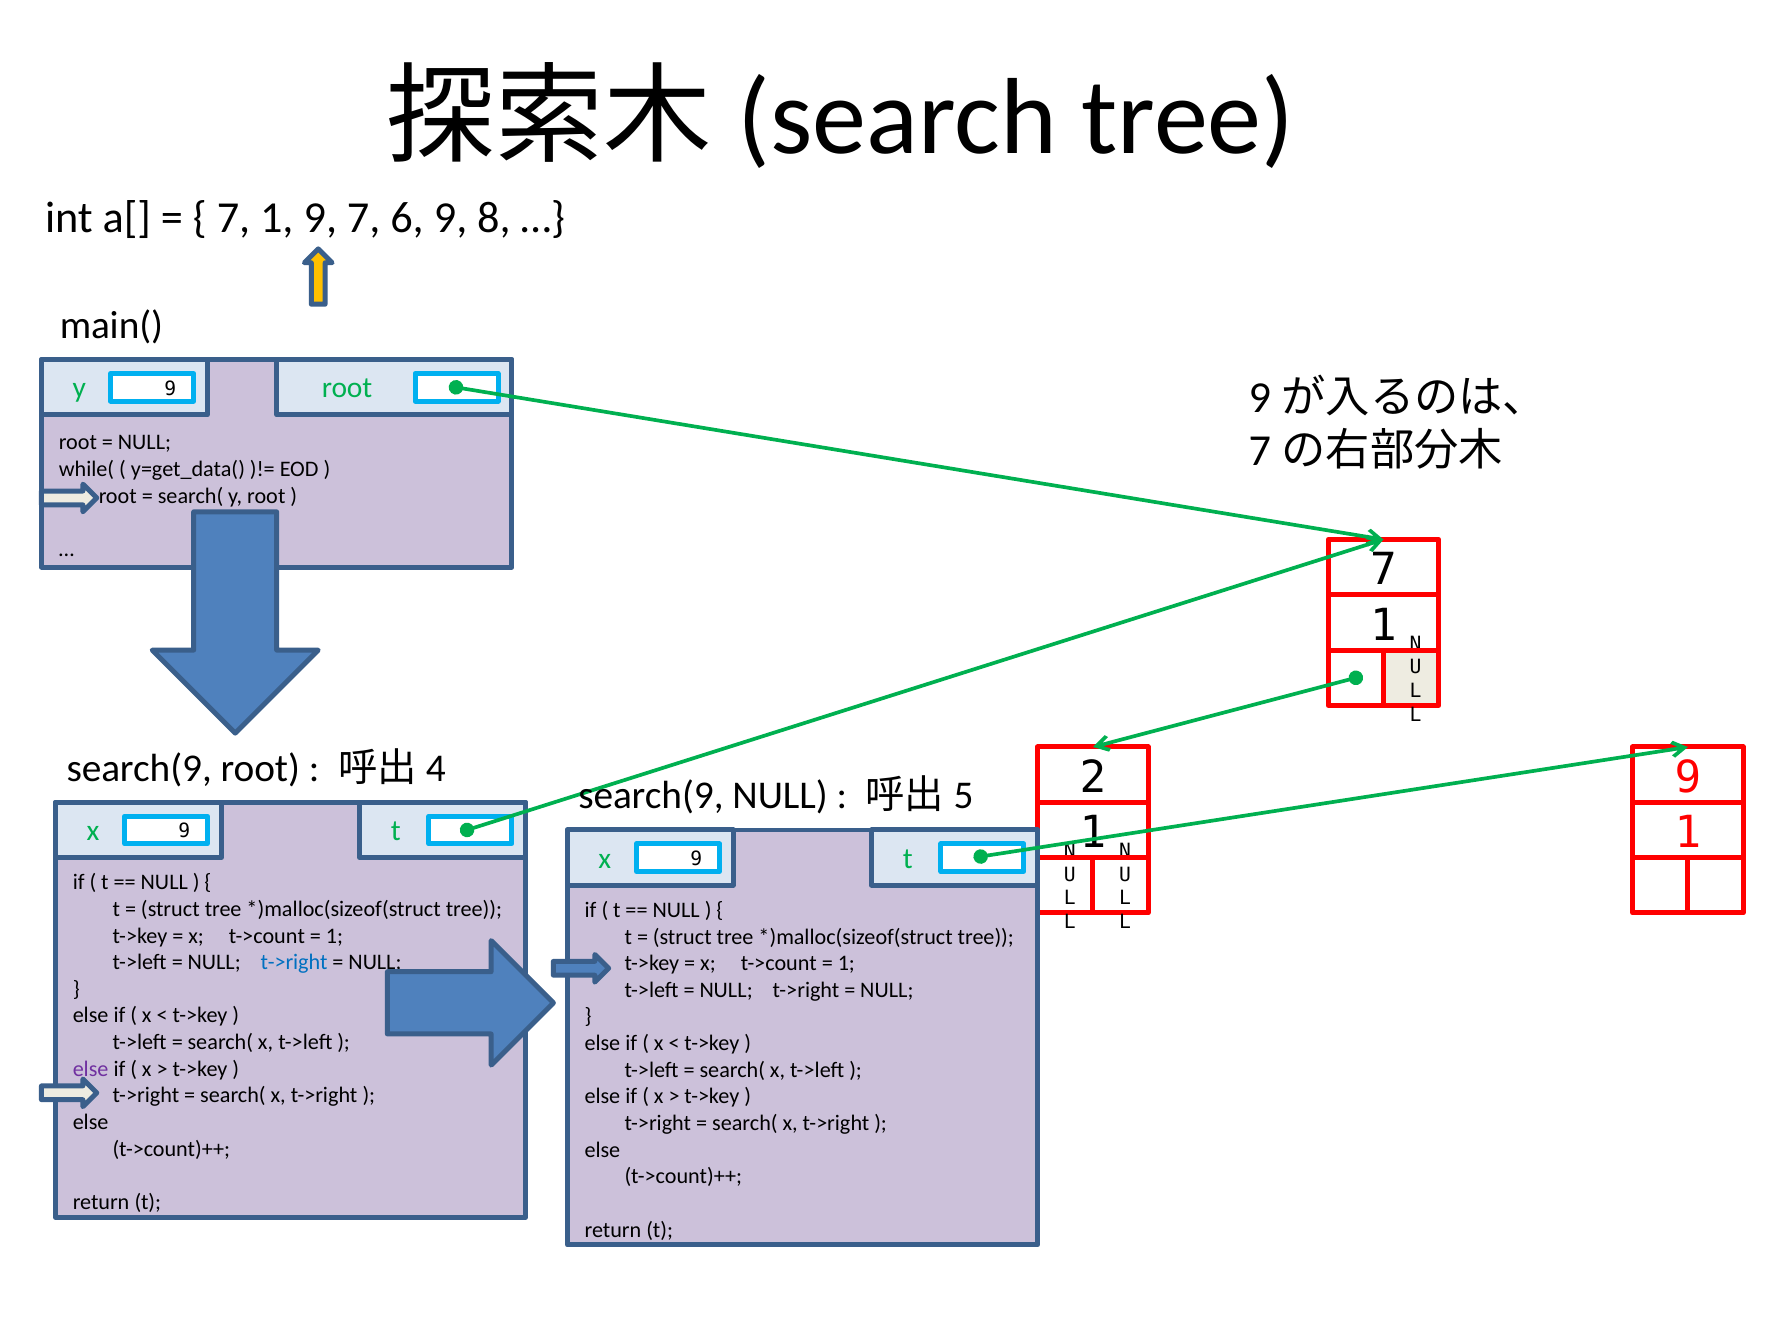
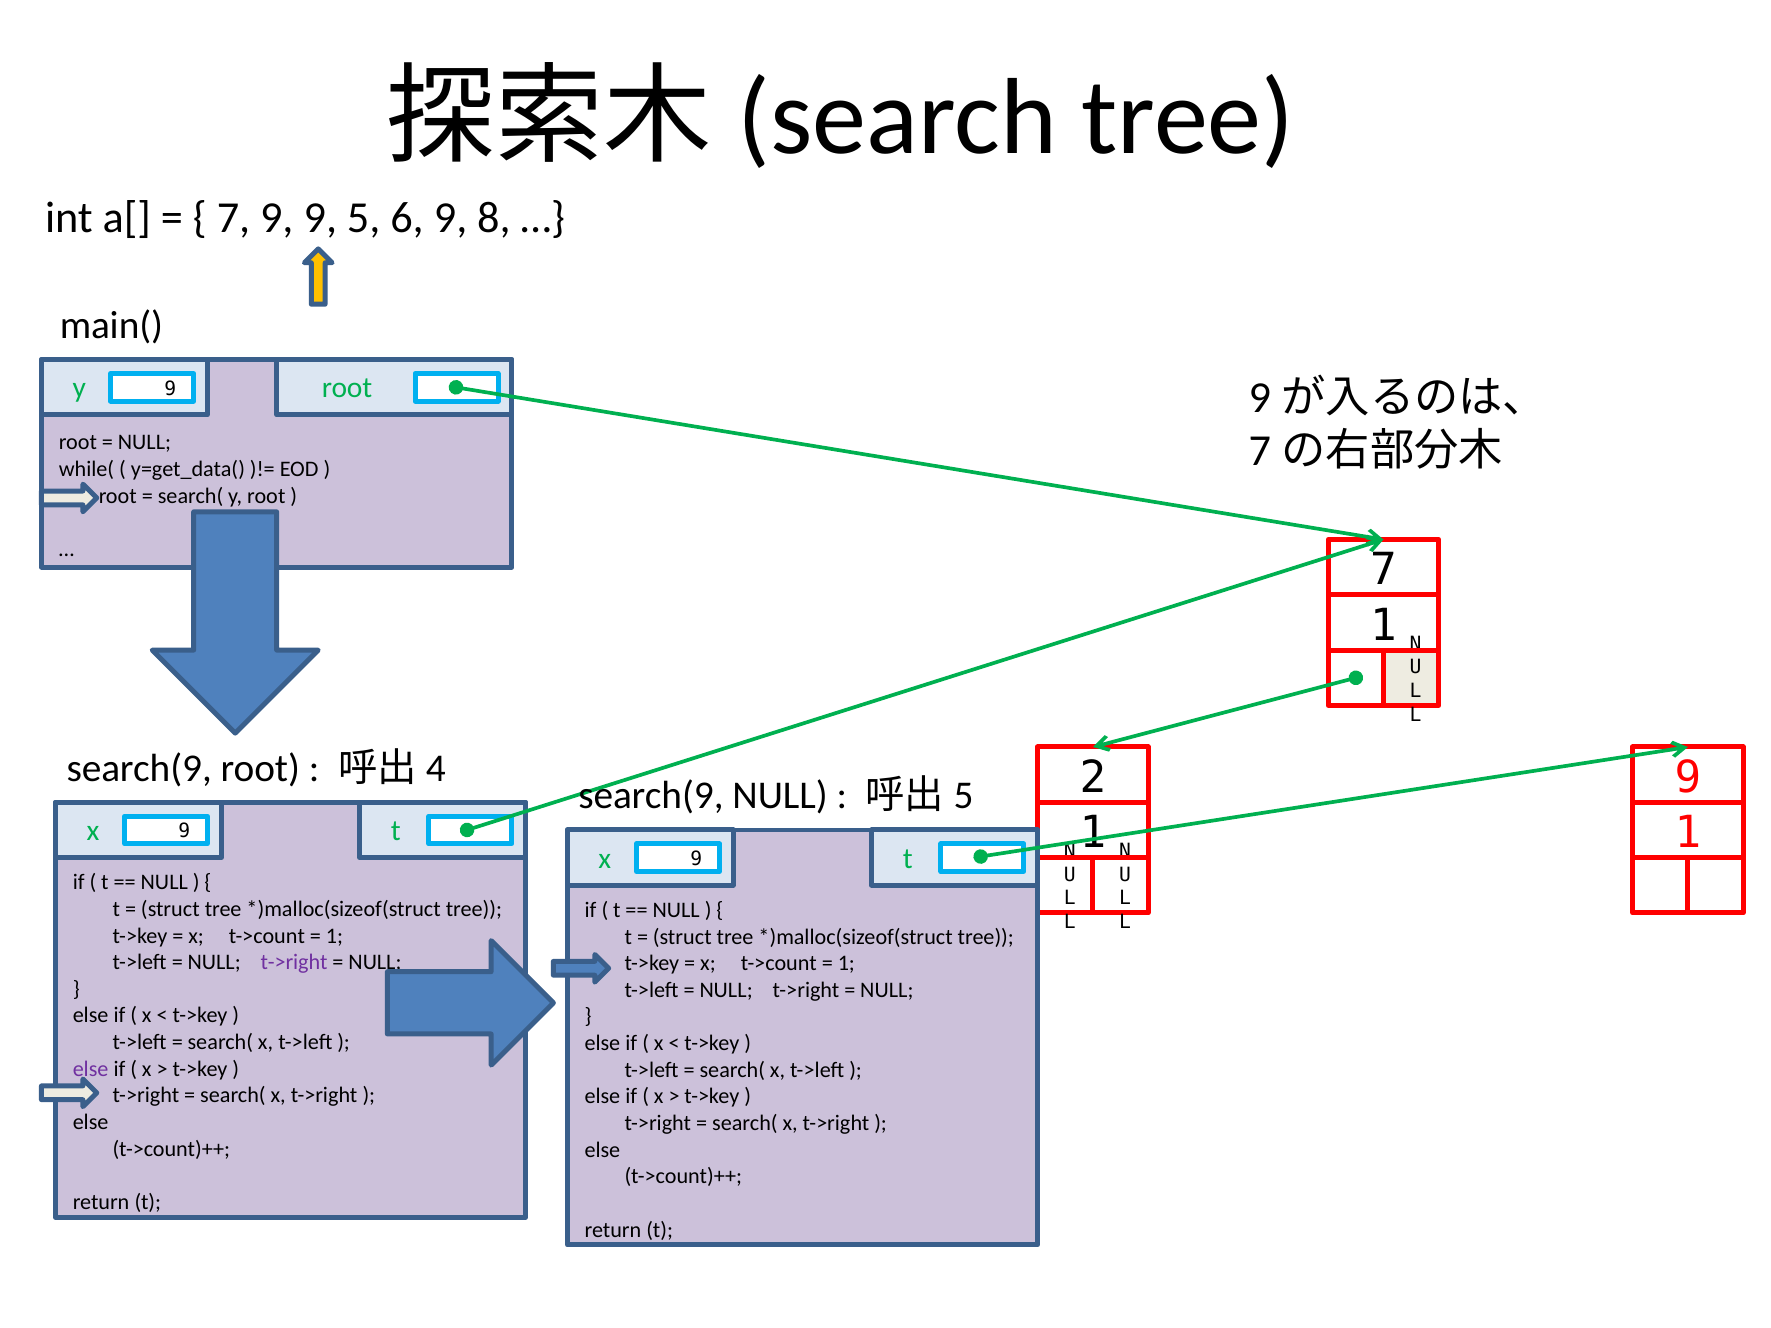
7 1: 1 -> 9
9 7: 7 -> 5
t->right at (294, 963) colour: blue -> purple
